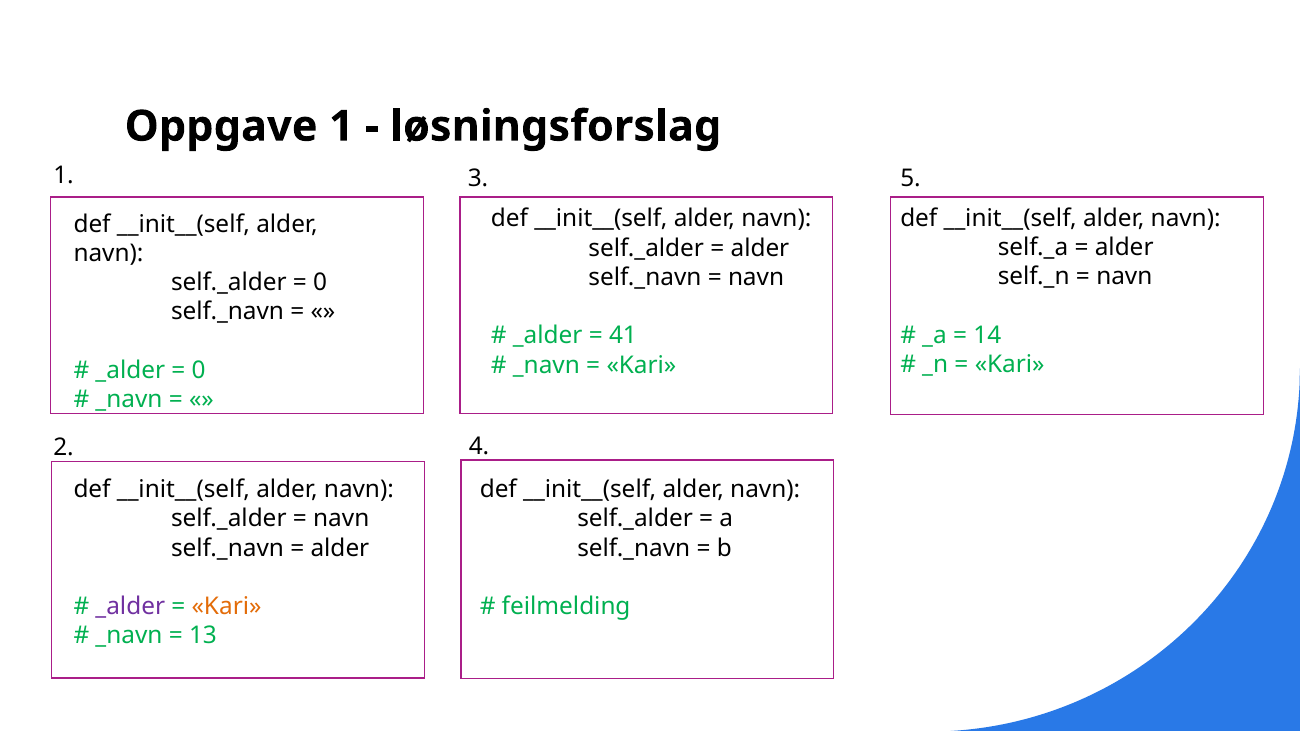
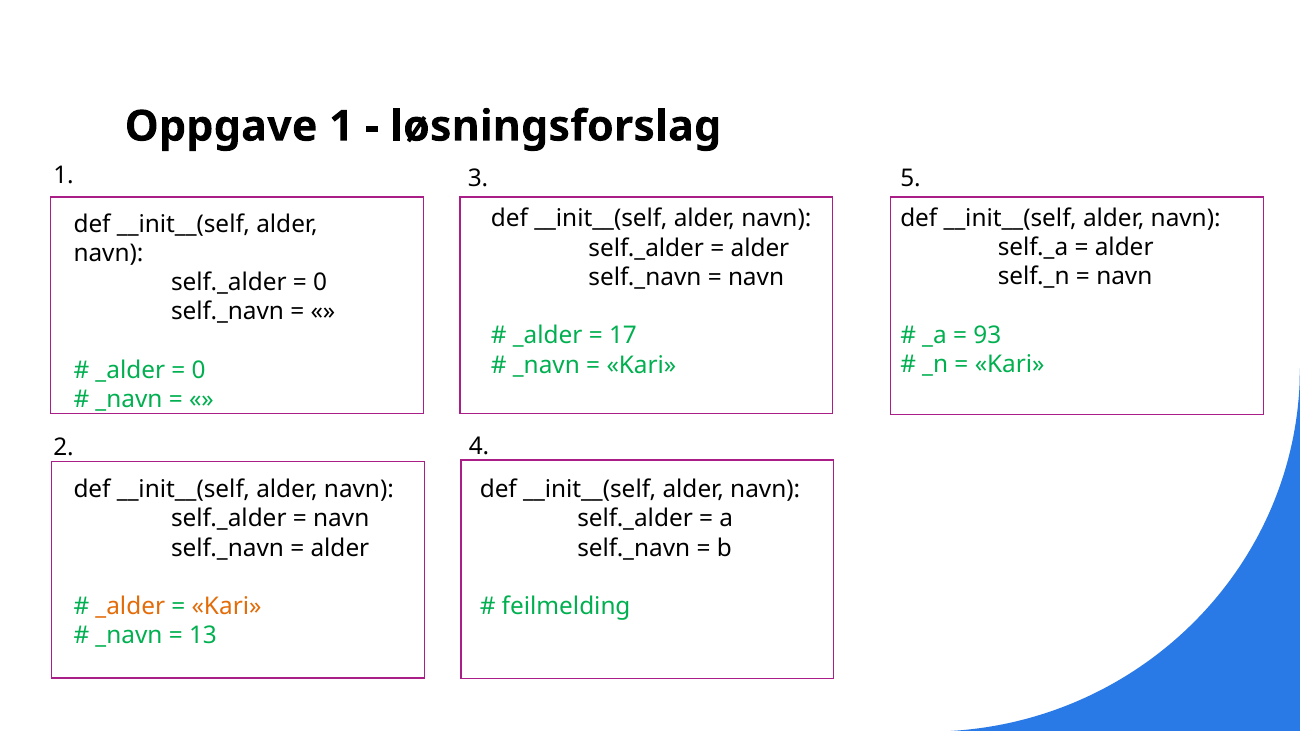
14: 14 -> 93
41: 41 -> 17
_alder at (130, 607) colour: purple -> orange
